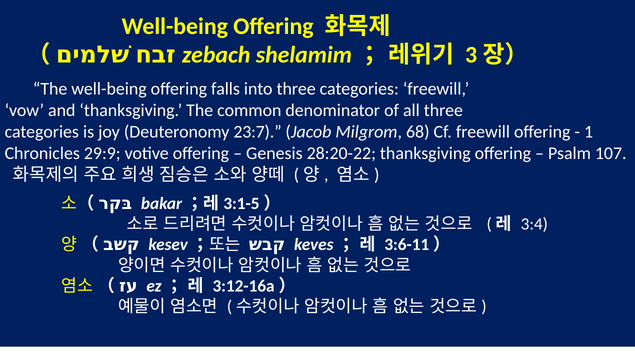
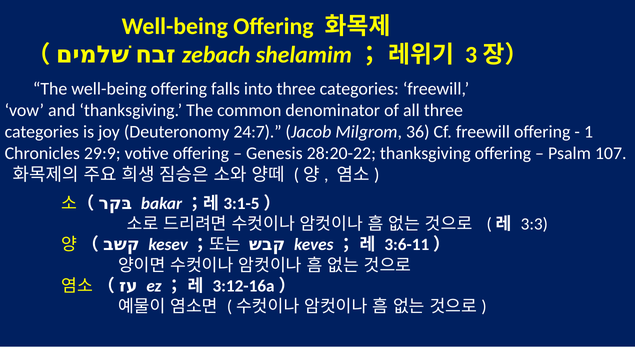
23:7: 23:7 -> 24:7
68: 68 -> 36
3:4: 3:4 -> 3:3
